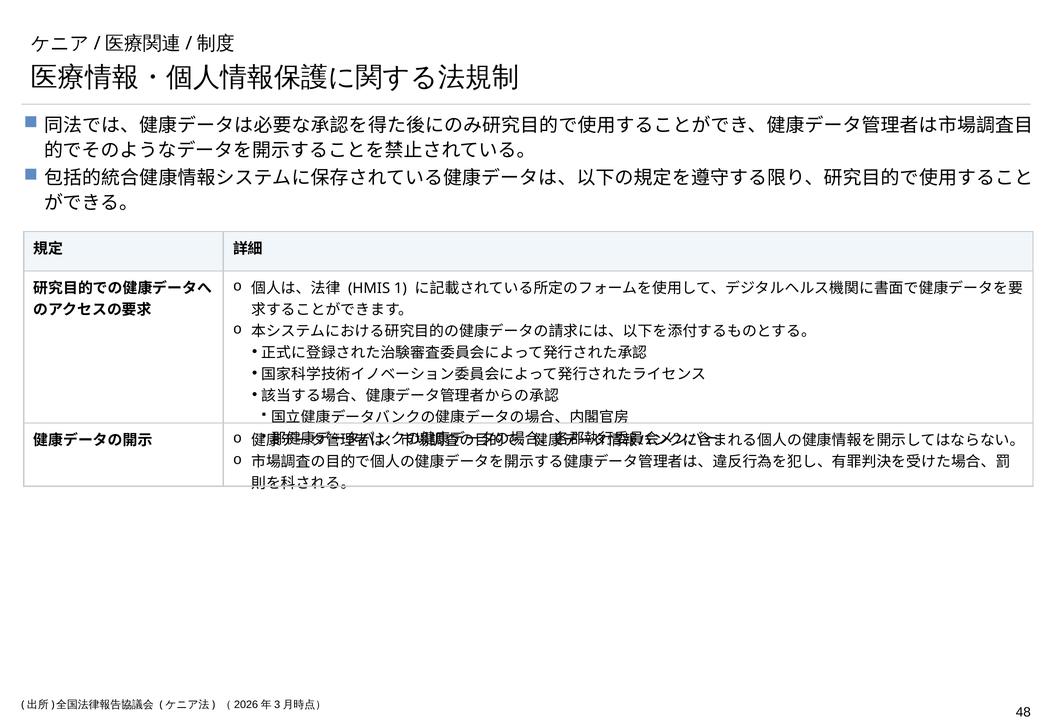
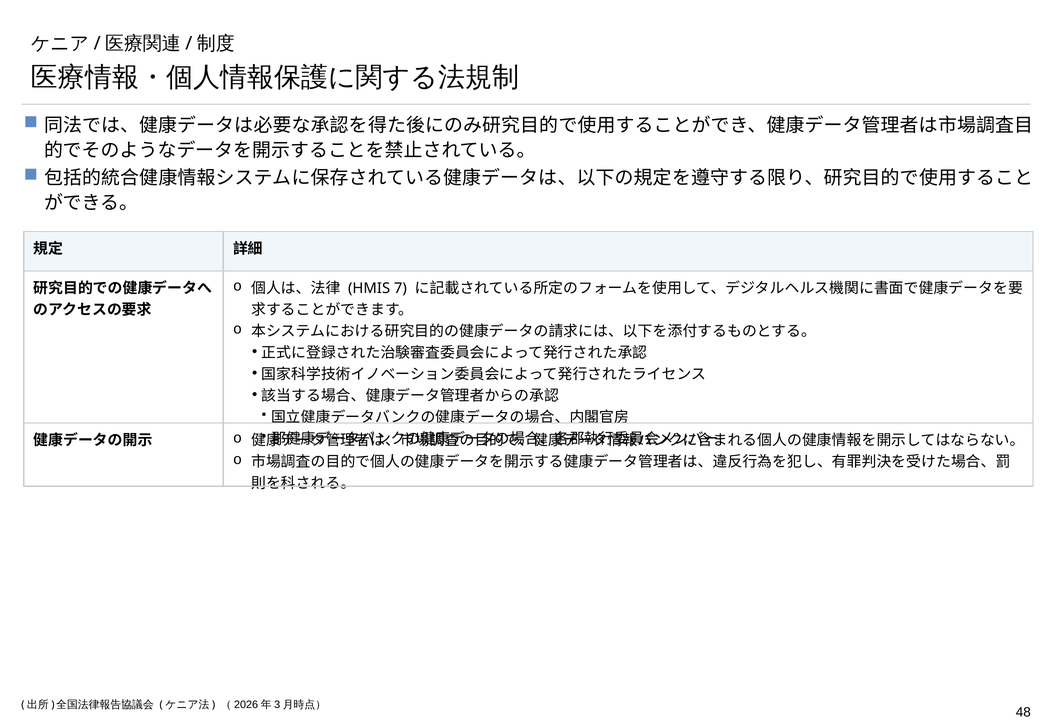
1: 1 -> 7
